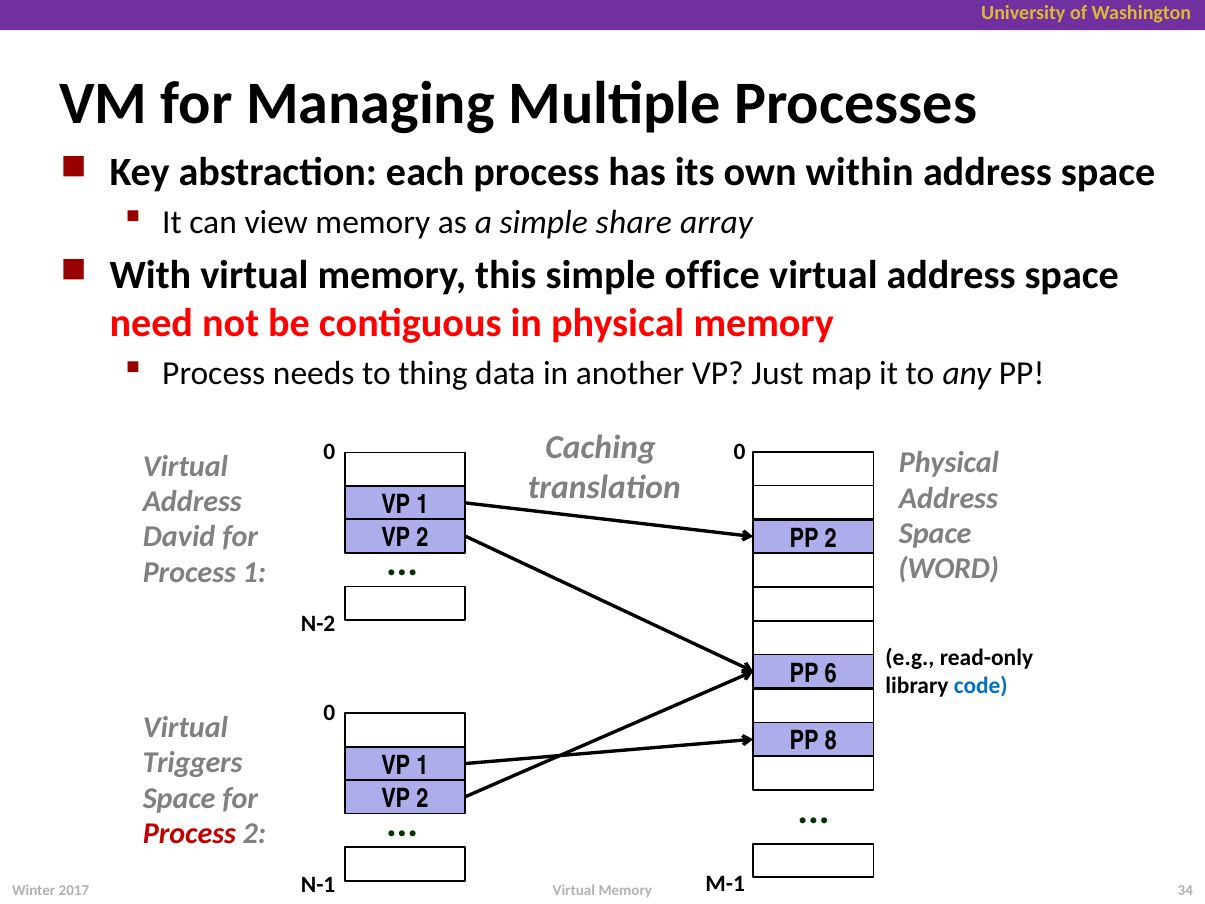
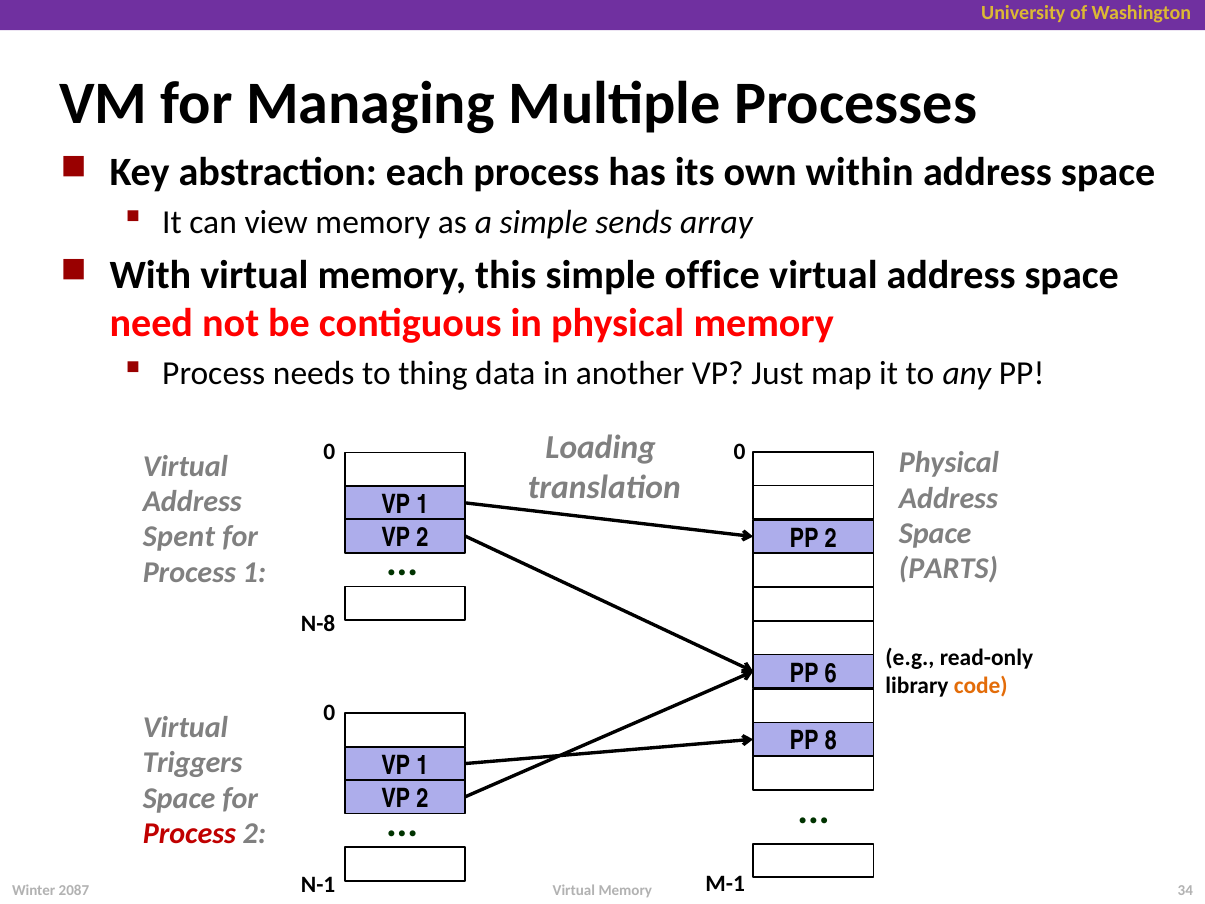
share: share -> sends
Caching: Caching -> Loading
David: David -> Spent
WORD: WORD -> PARTS
N-2: N-2 -> N-8
code colour: blue -> orange
2017: 2017 -> 2087
